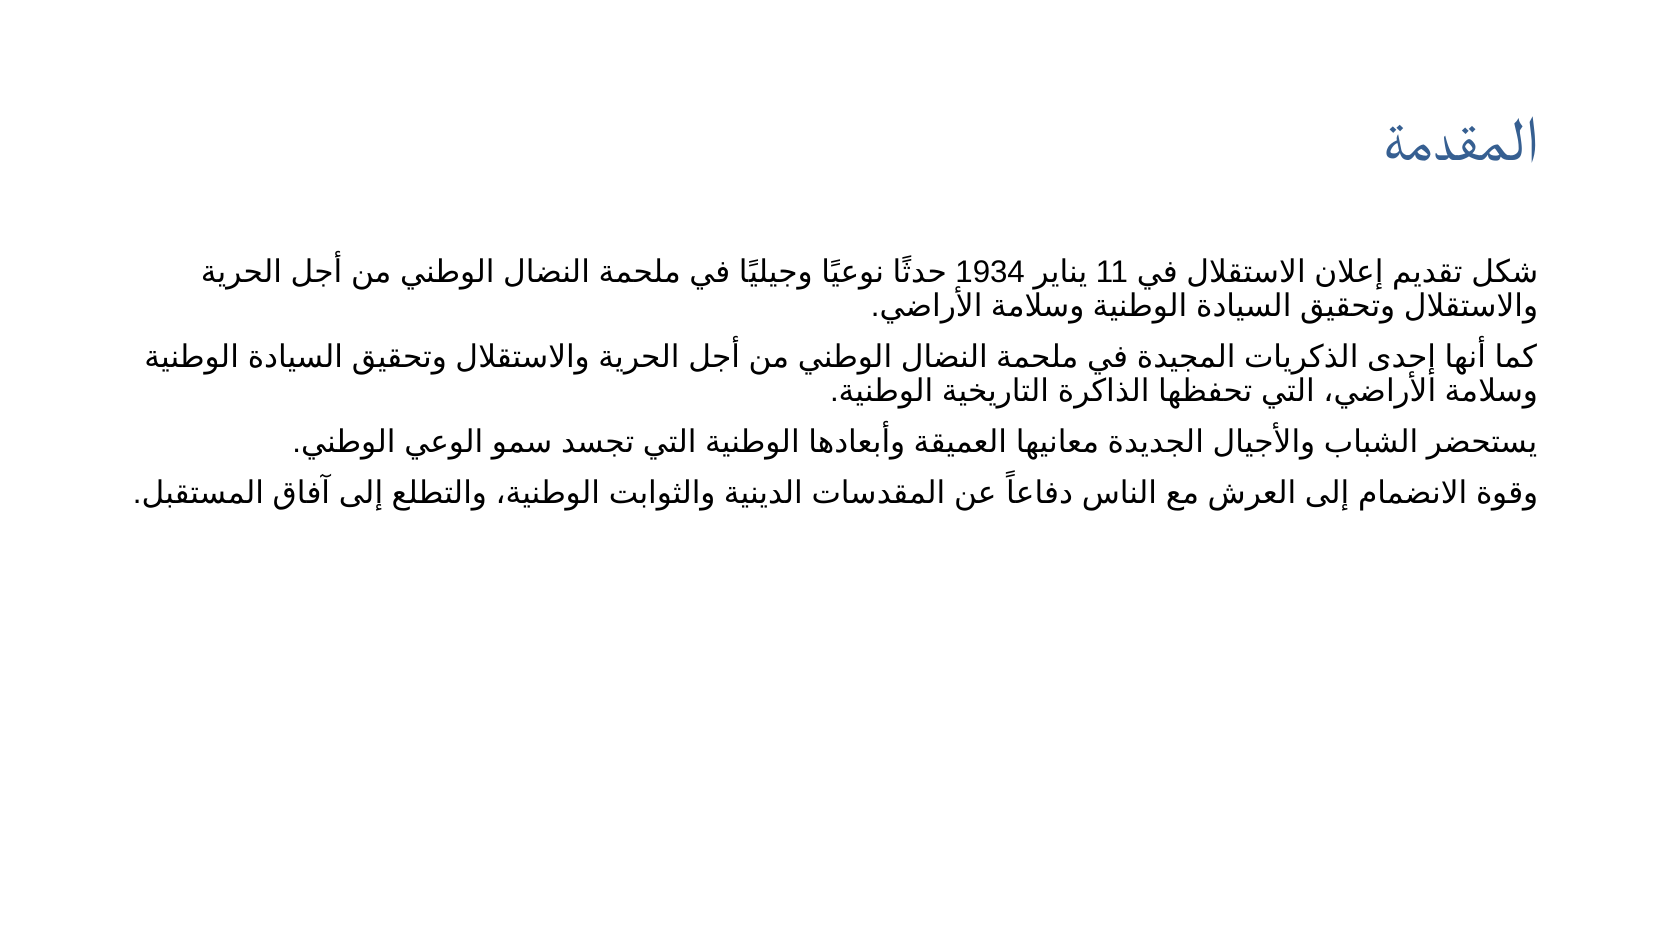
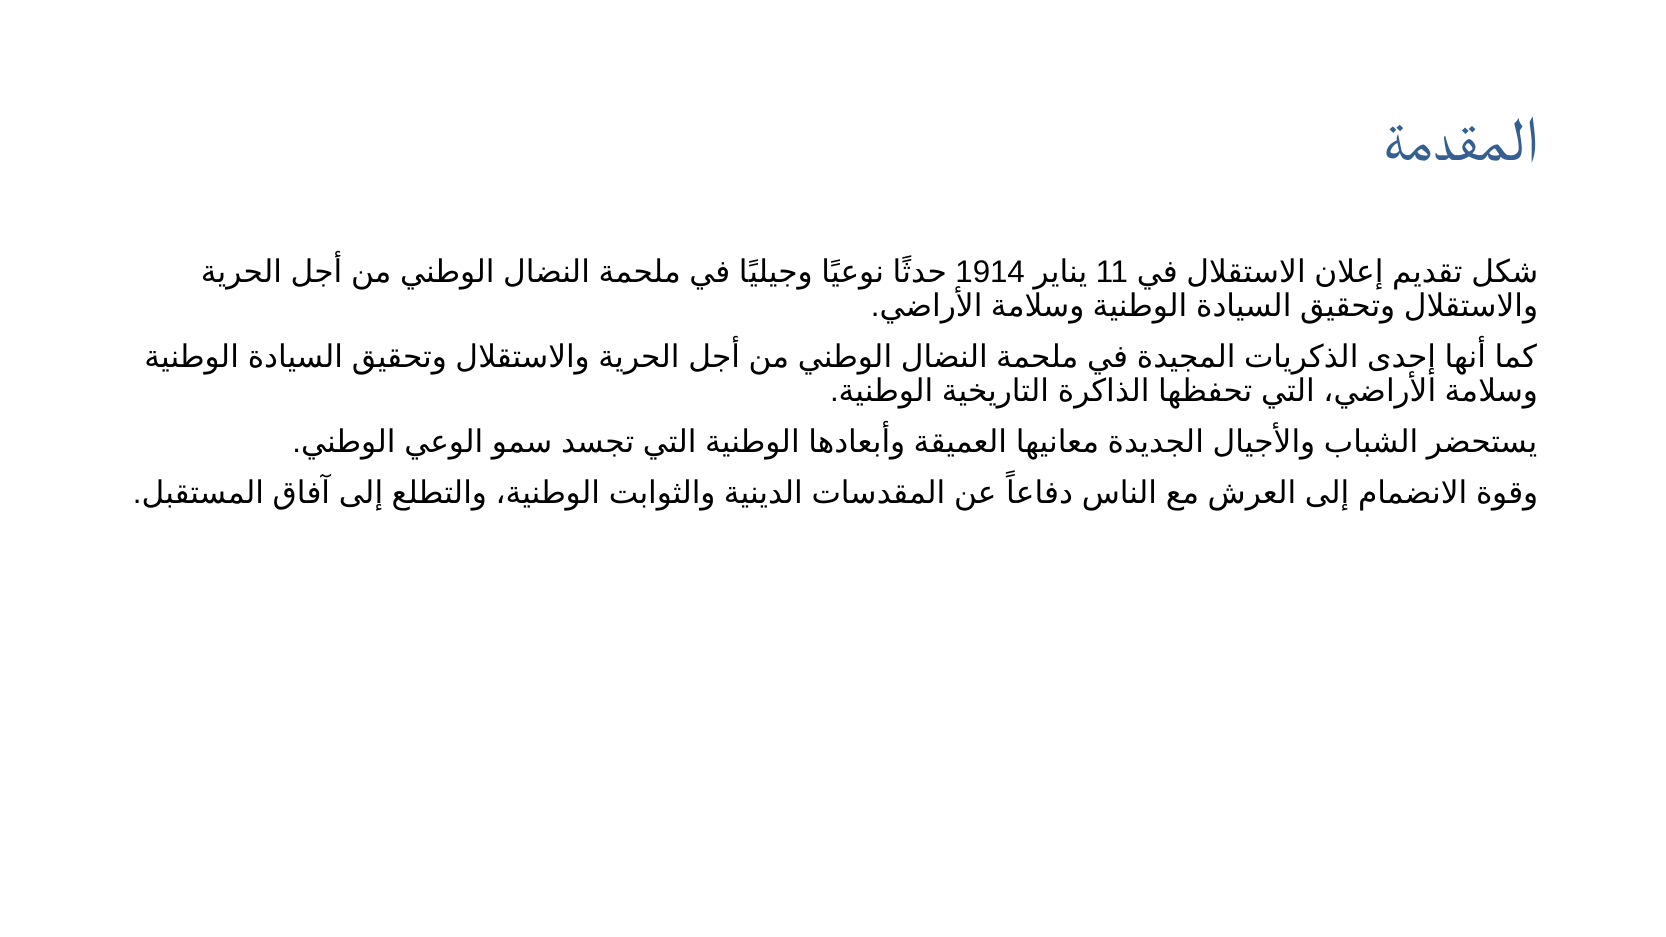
1934: 1934 -> 1914
